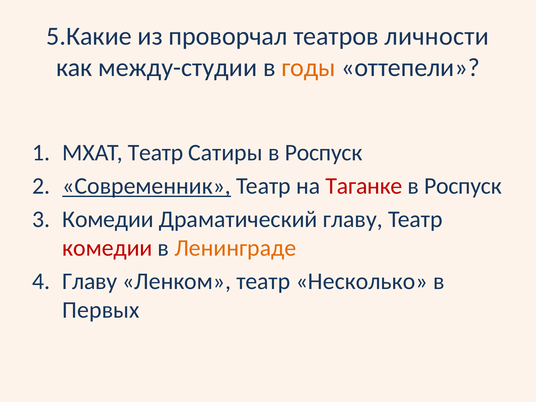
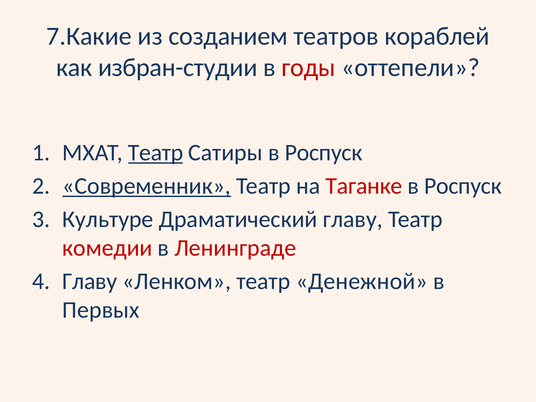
5.Какие: 5.Какие -> 7.Какие
проворчал: проворчал -> созданием
личности: личности -> кораблей
между-студии: между-студии -> избран-студии
годы colour: orange -> red
Театр at (156, 153) underline: none -> present
Комедии at (108, 219): Комедии -> Культуре
Ленинграде colour: orange -> red
Несколько: Несколько -> Денежной
